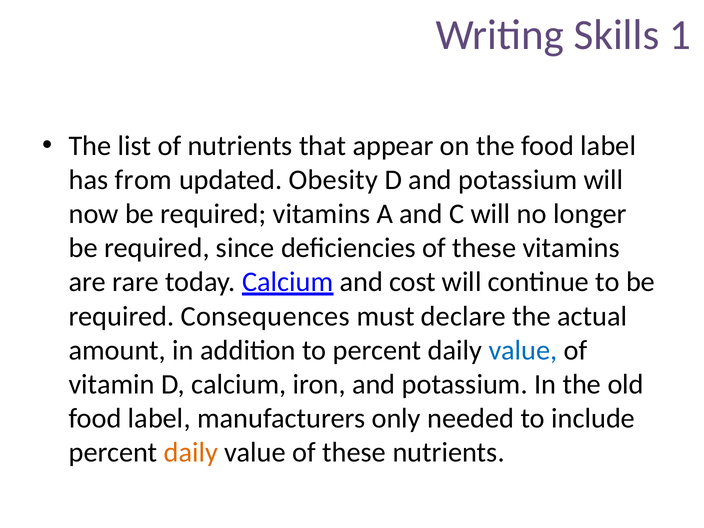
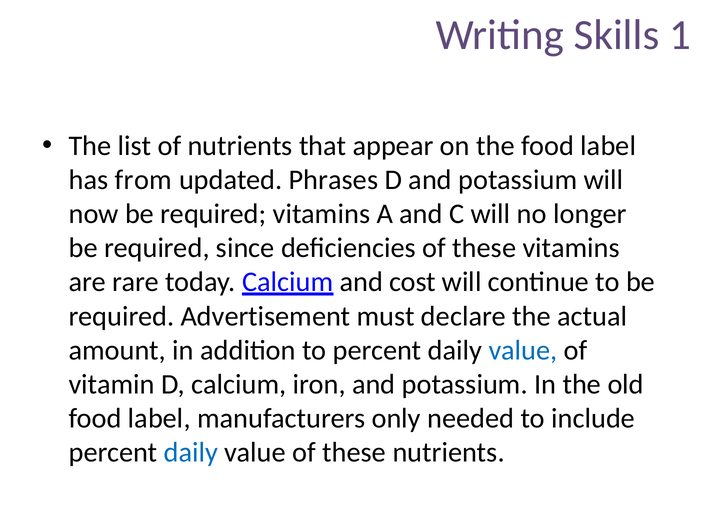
Obesity: Obesity -> Phrases
Consequences: Consequences -> Advertisement
daily at (191, 453) colour: orange -> blue
